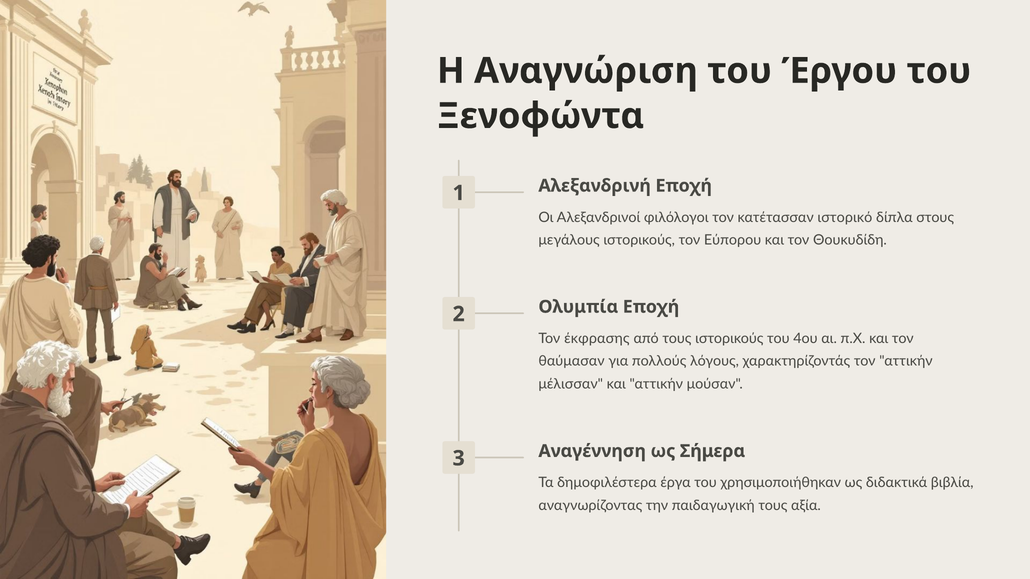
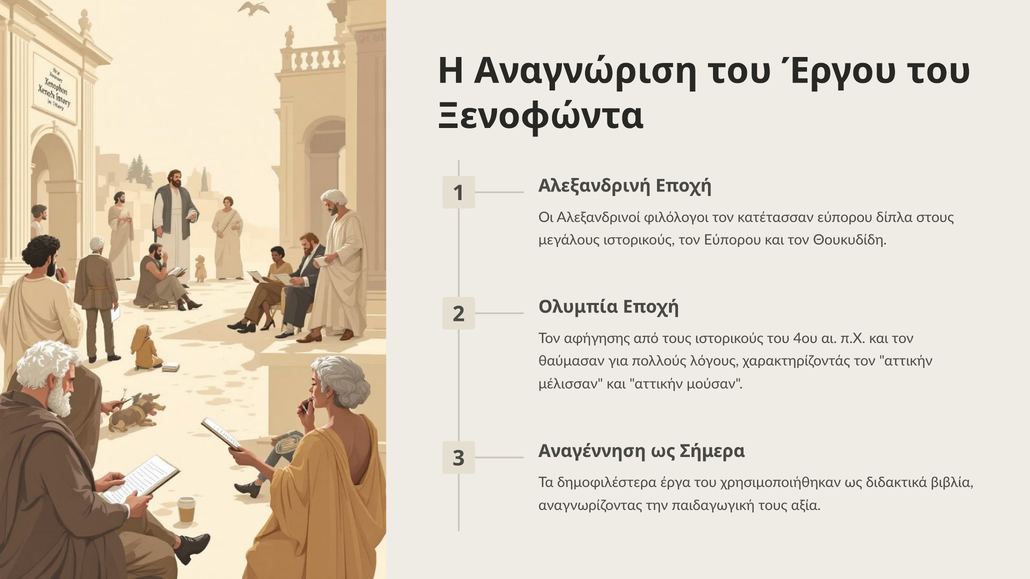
κατέτασσαν ιστορικό: ιστορικό -> εύπορου
έκφρασης: έκφρασης -> αφήγησης
